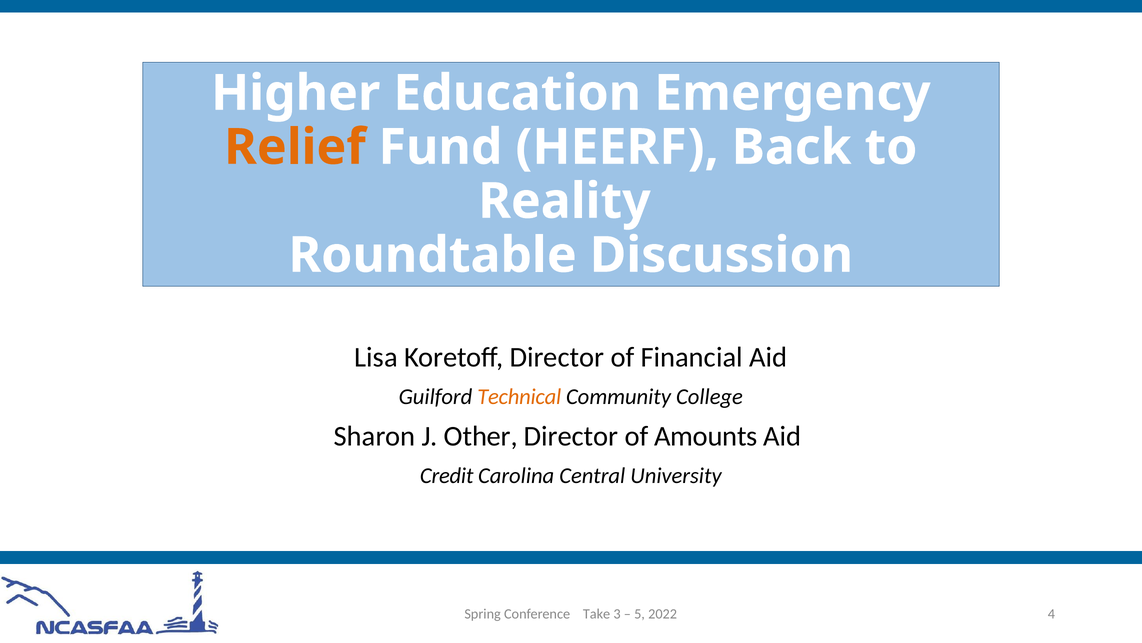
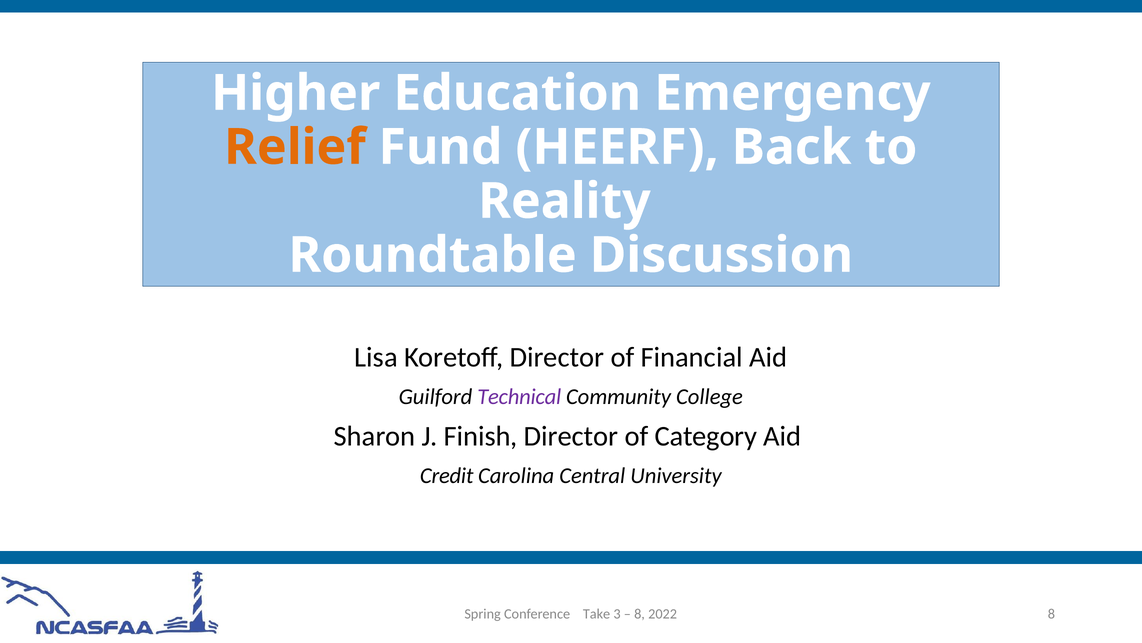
Technical colour: orange -> purple
Other: Other -> Finish
Amounts: Amounts -> Category
5 at (640, 613): 5 -> 8
2022 4: 4 -> 8
